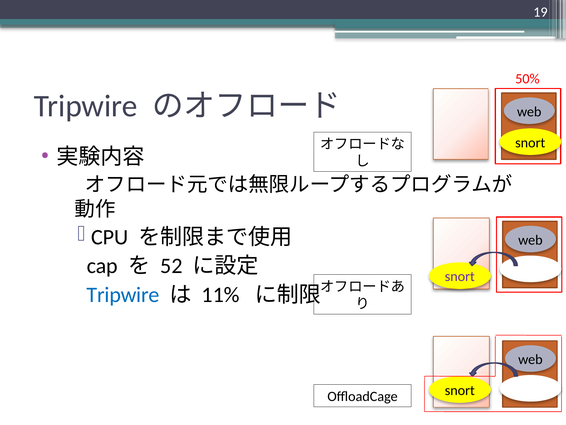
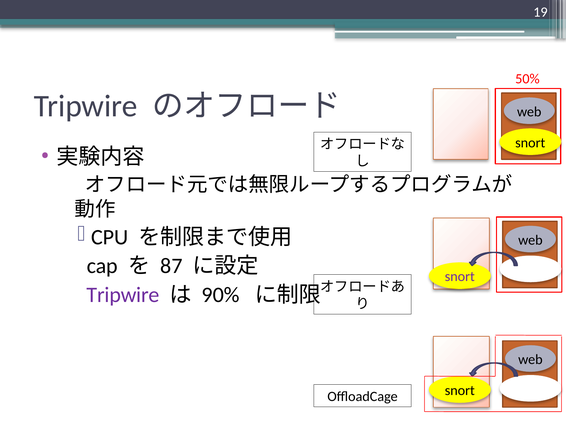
52: 52 -> 87
Tripwire at (123, 294) colour: blue -> purple
11%: 11% -> 90%
